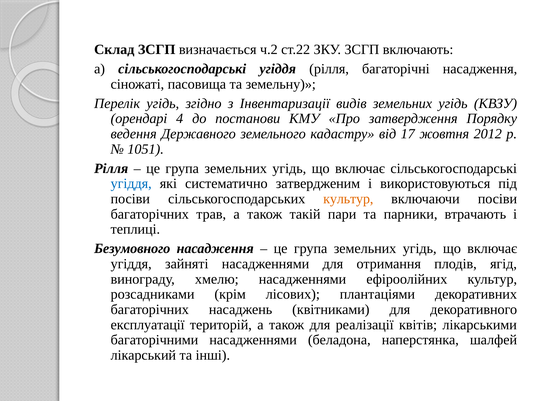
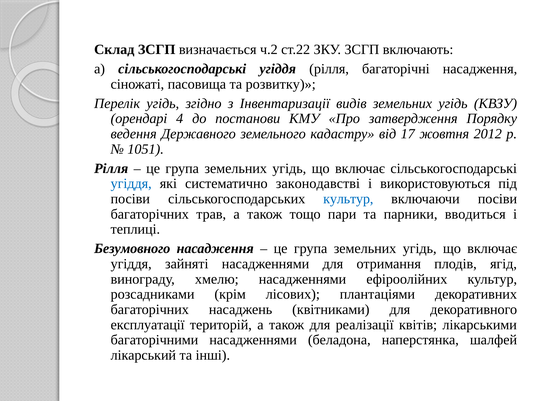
земельну: земельну -> розвитку
затвердженим: затвердженим -> законодавстві
культур at (348, 199) colour: orange -> blue
такій: такій -> тощо
втрачають: втрачають -> вводиться
